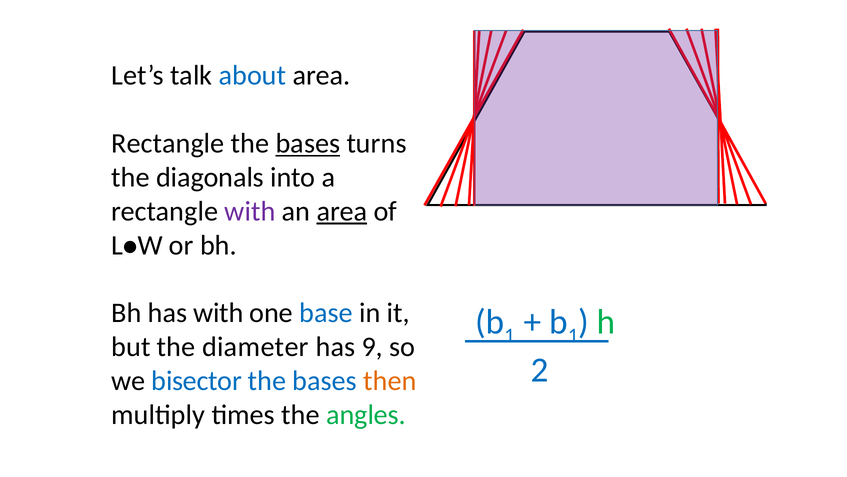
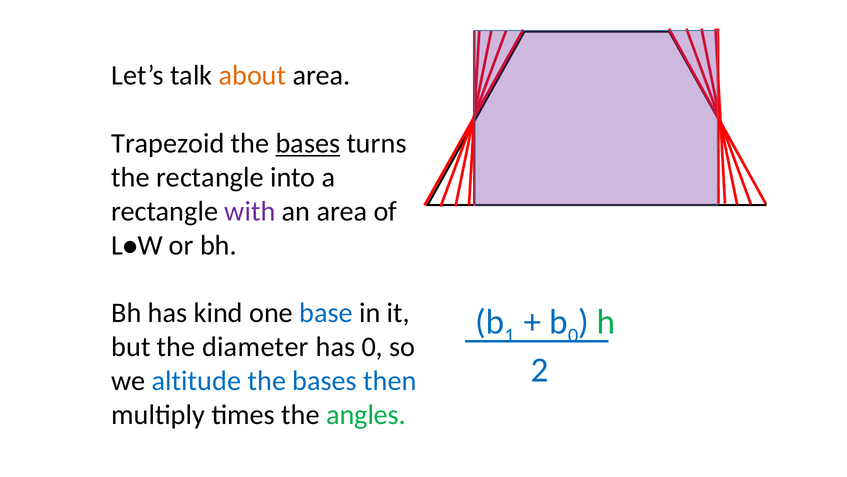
about colour: blue -> orange
Rectangle at (168, 143): Rectangle -> Trapezoid
the diagonals: diagonals -> rectangle
area at (342, 211) underline: present -> none
has with: with -> kind
1 at (573, 335): 1 -> 0
has 9: 9 -> 0
bisector: bisector -> altitude
then colour: orange -> blue
